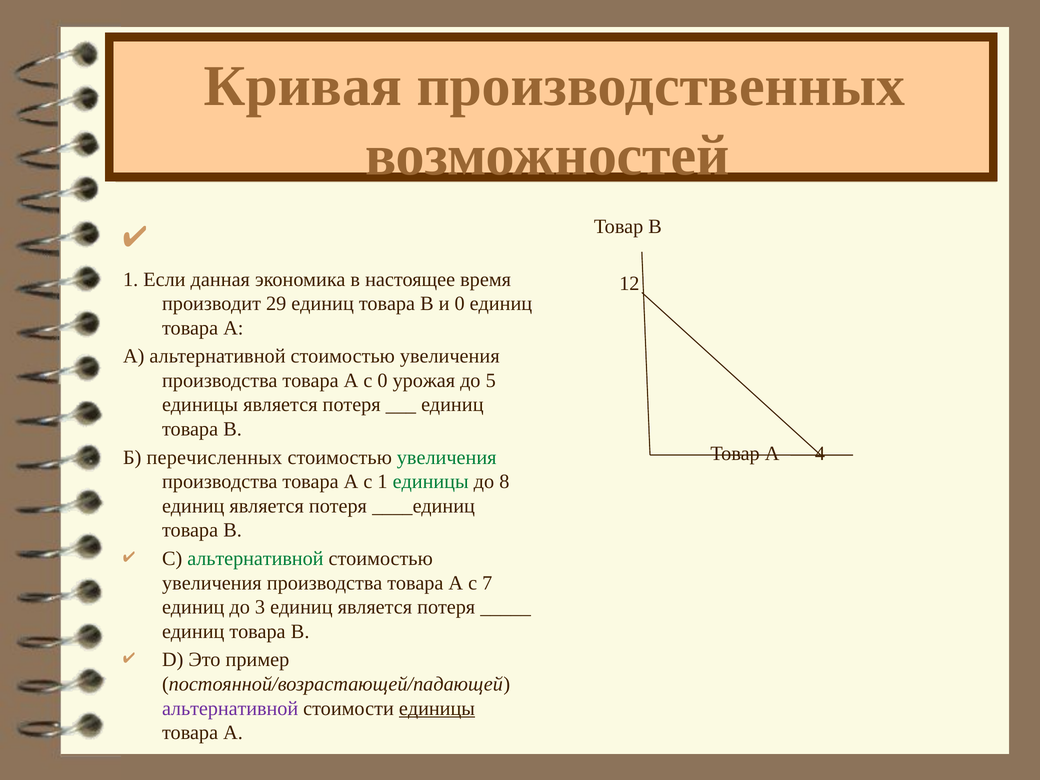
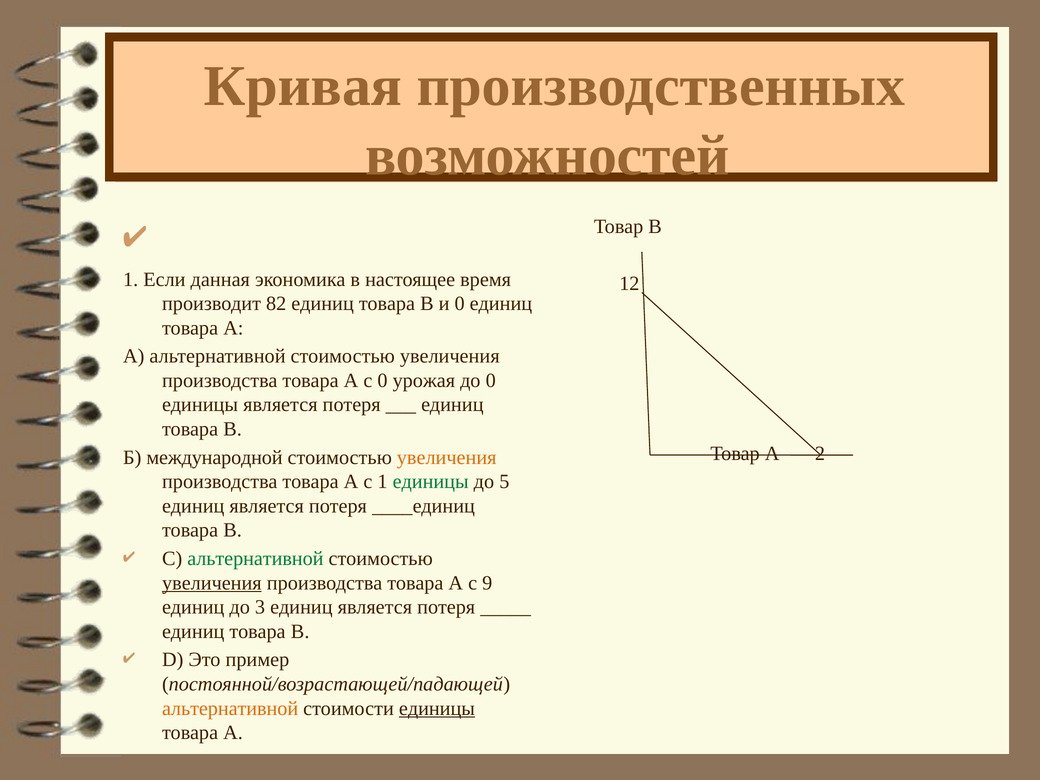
29: 29 -> 82
до 5: 5 -> 0
4: 4 -> 2
перечисленных: перечисленных -> международной
увеличения at (447, 457) colour: green -> orange
8: 8 -> 5
увеличения at (212, 583) underline: none -> present
7: 7 -> 9
альтернативной at (230, 708) colour: purple -> orange
